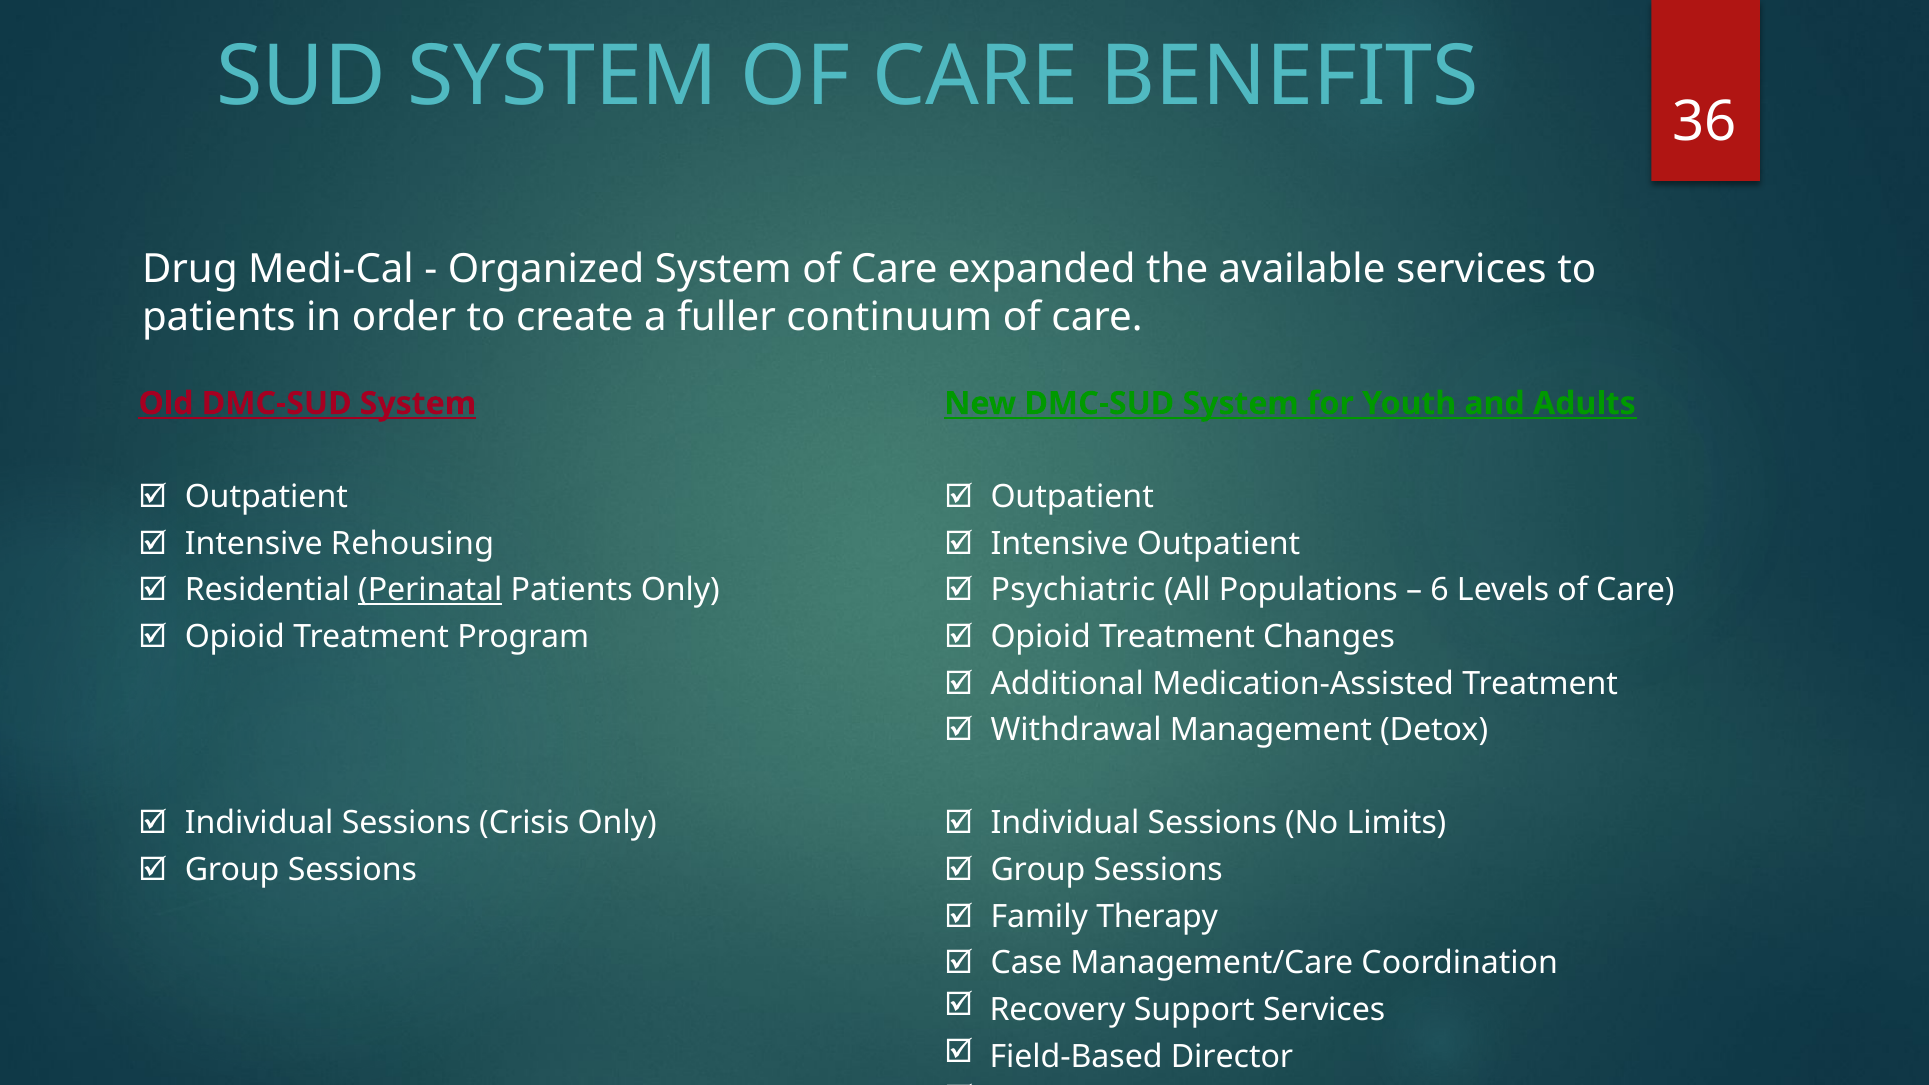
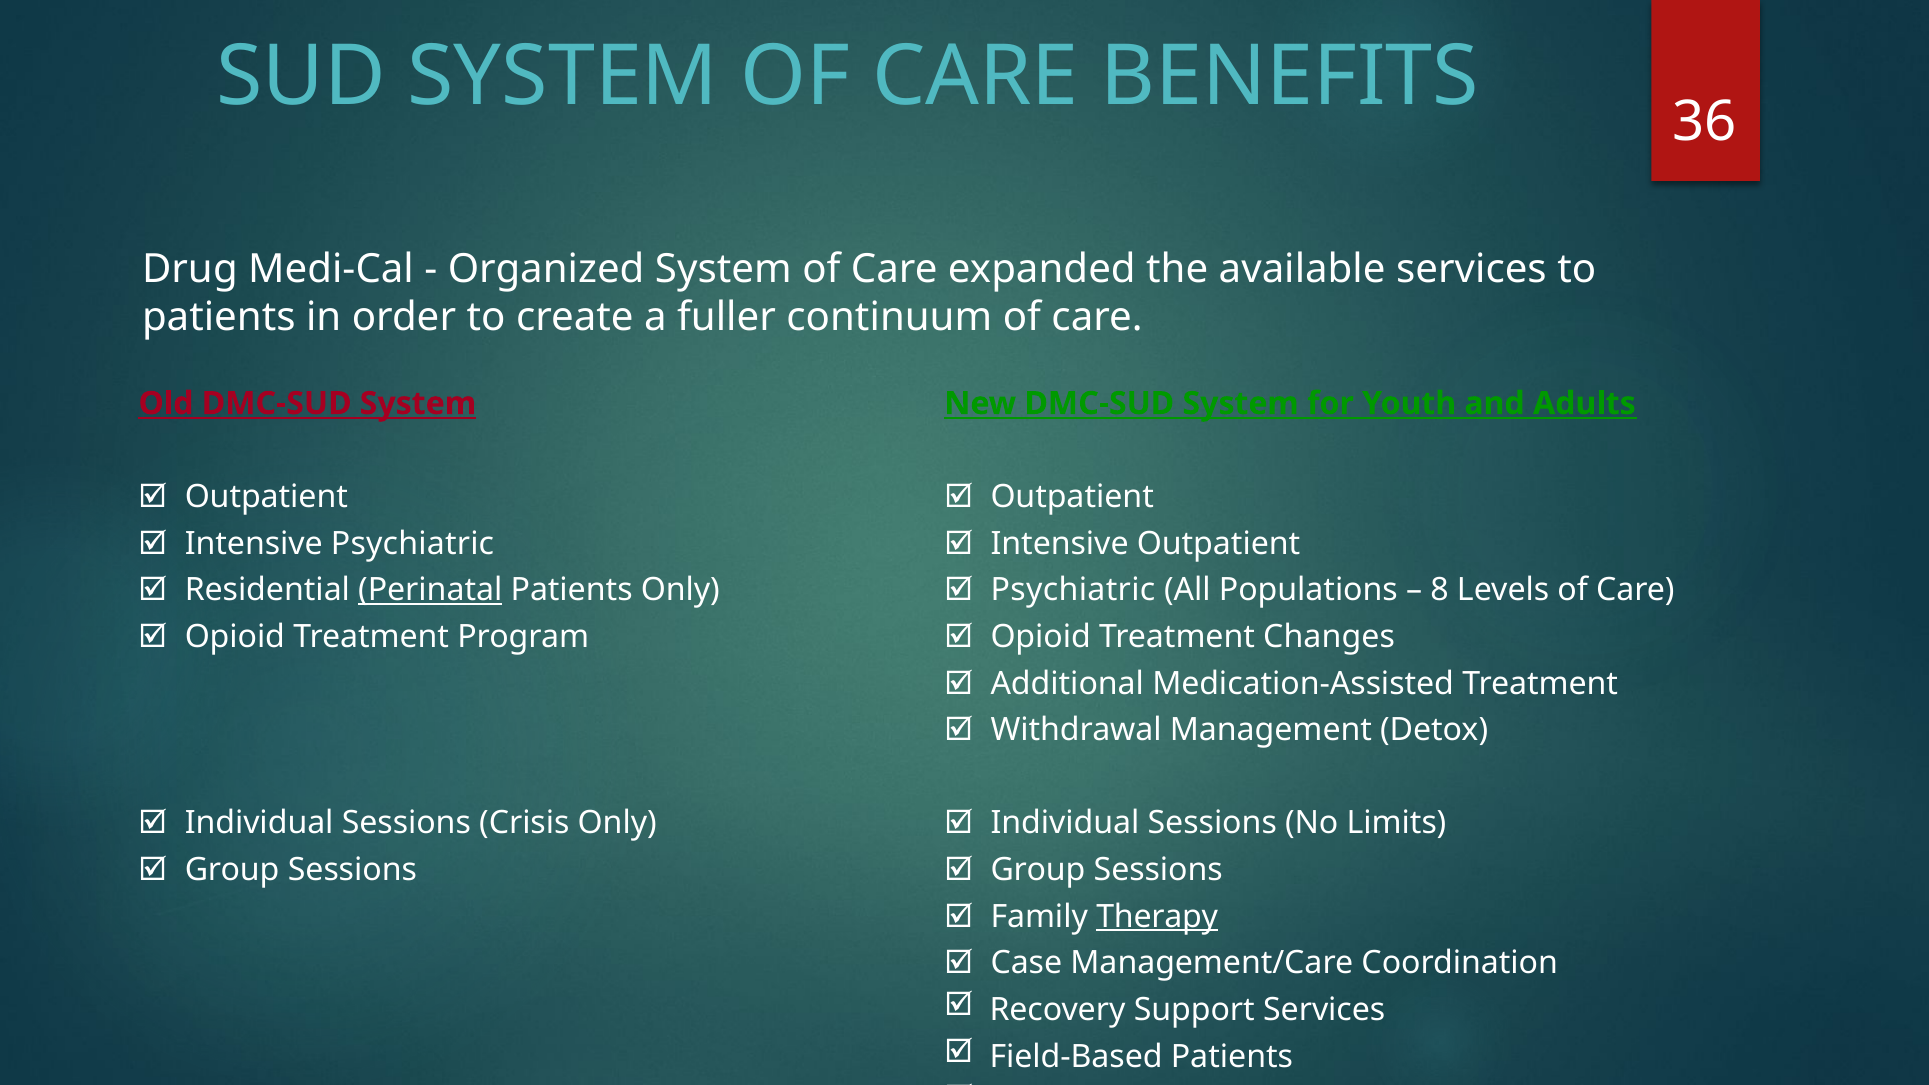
Intensive Rehousing: Rehousing -> Psychiatric
6: 6 -> 8
Therapy underline: none -> present
Field-Based Director: Director -> Patients
